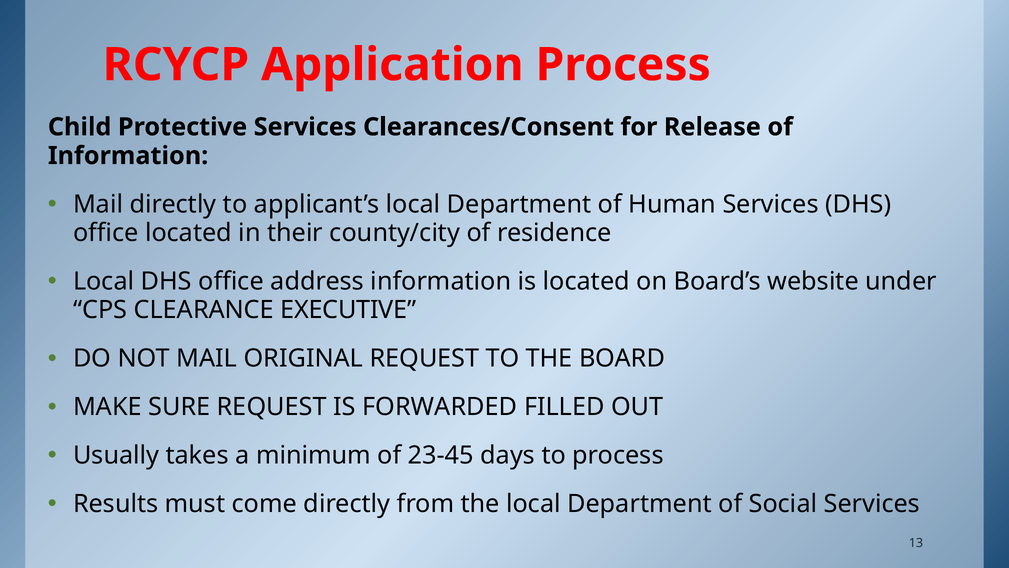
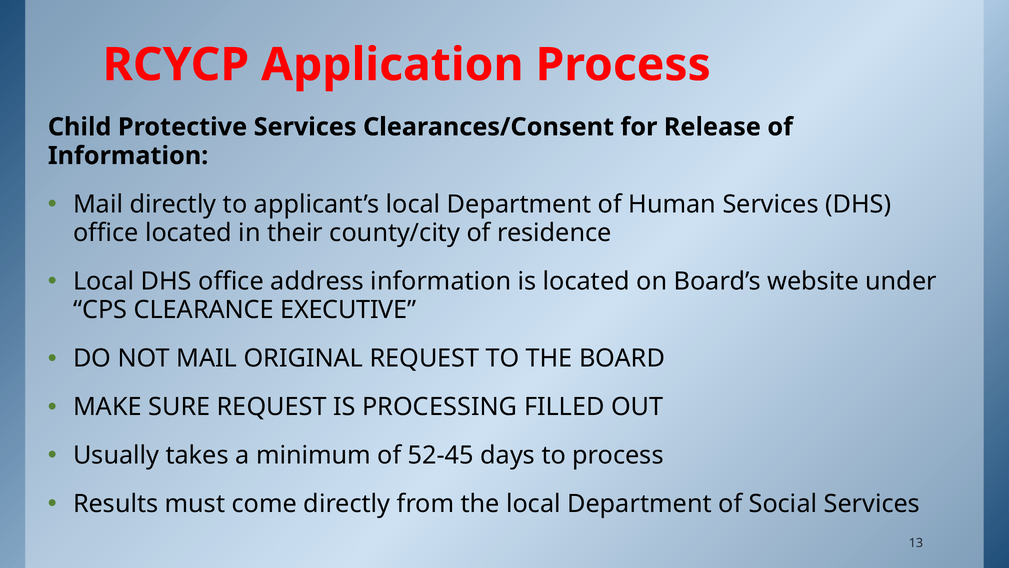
FORWARDED: FORWARDED -> PROCESSING
23-45: 23-45 -> 52-45
